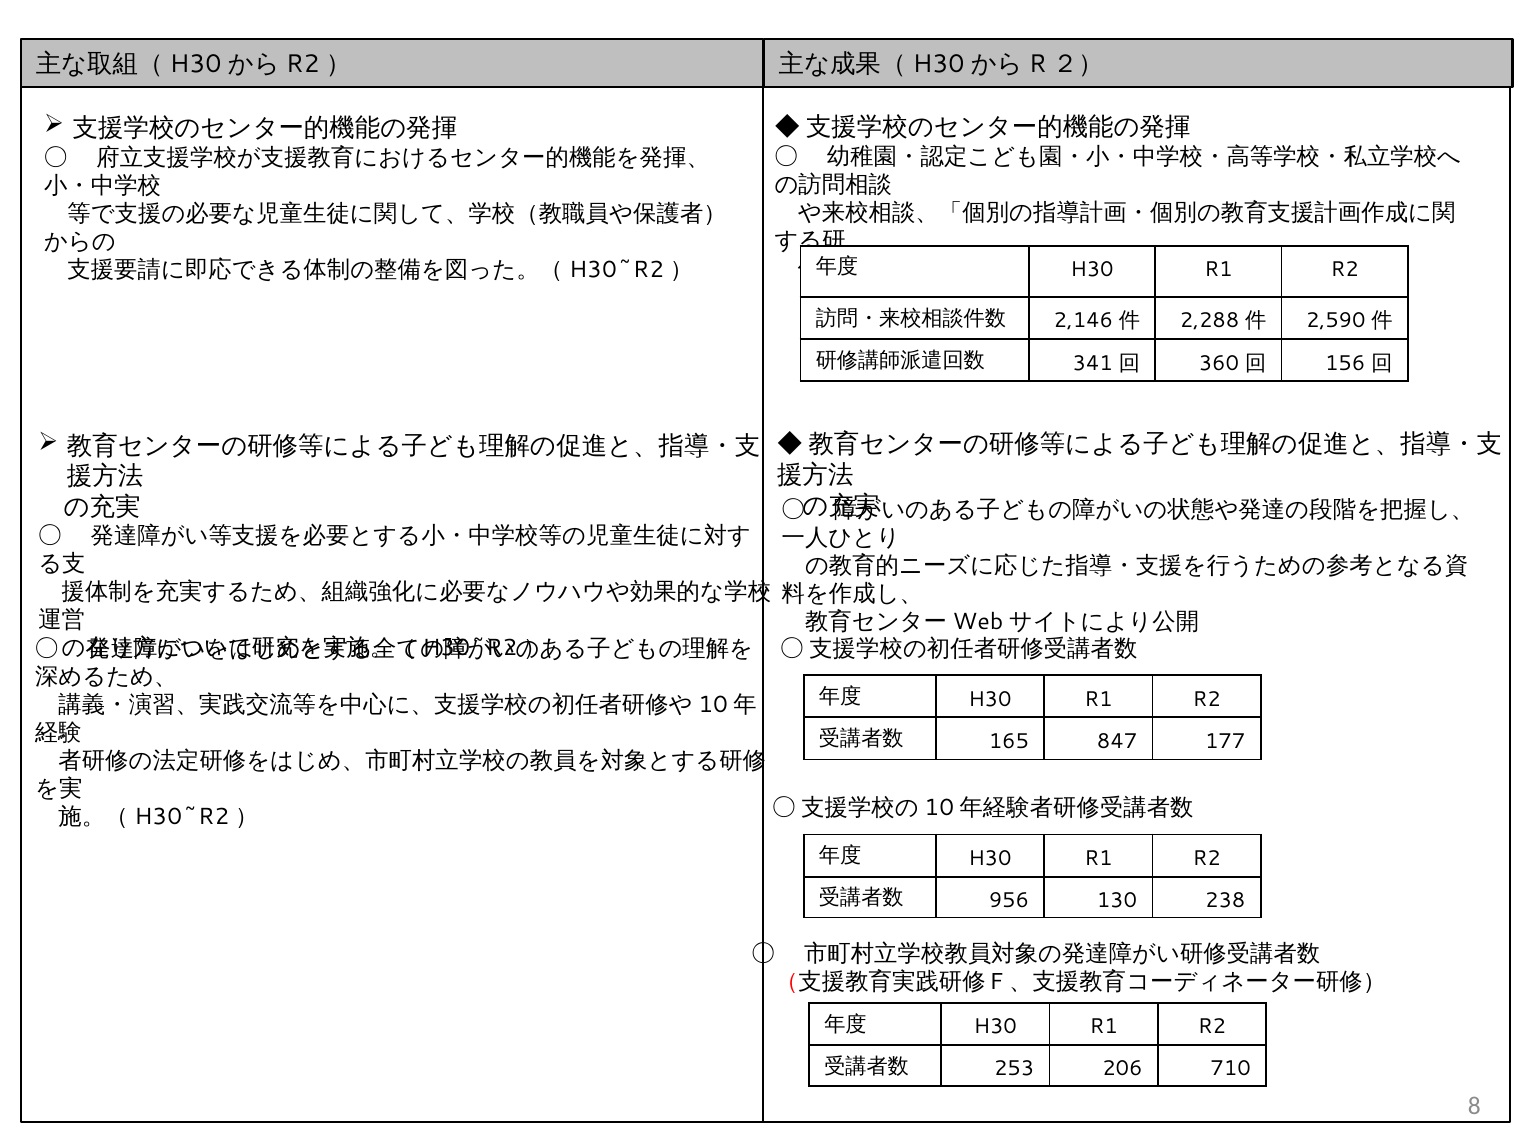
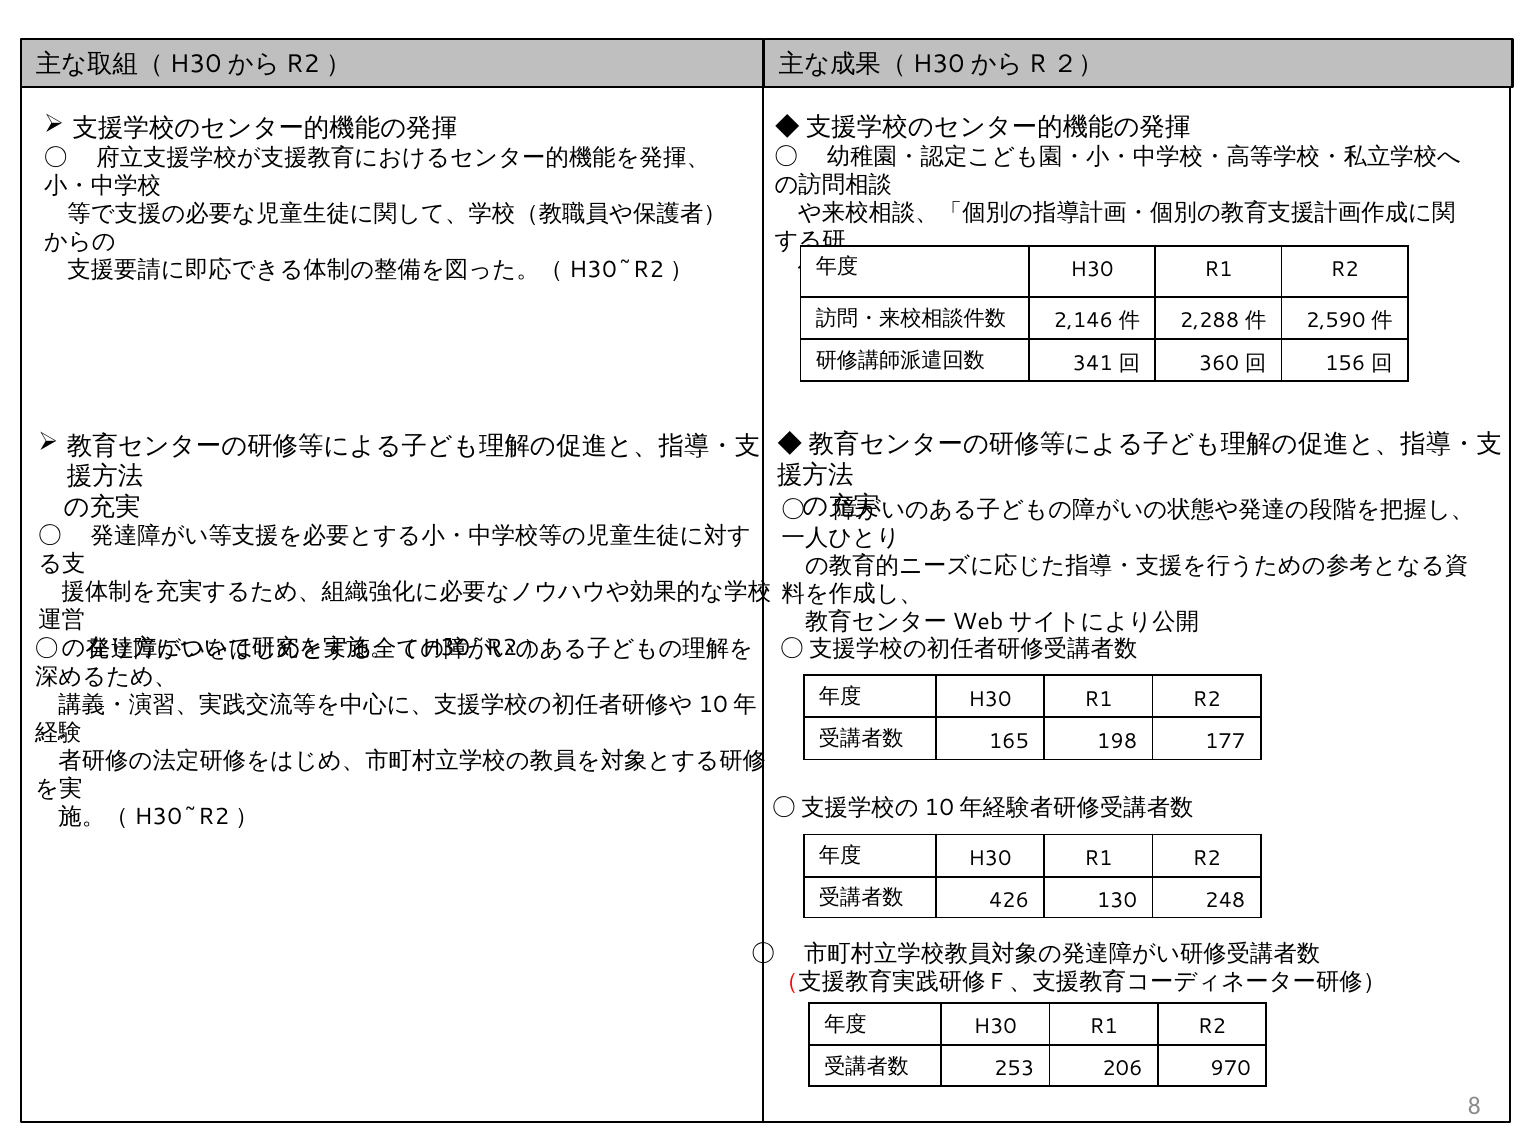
847: 847 -> 198
956: 956 -> 426
238: 238 -> 248
710: 710 -> 970
